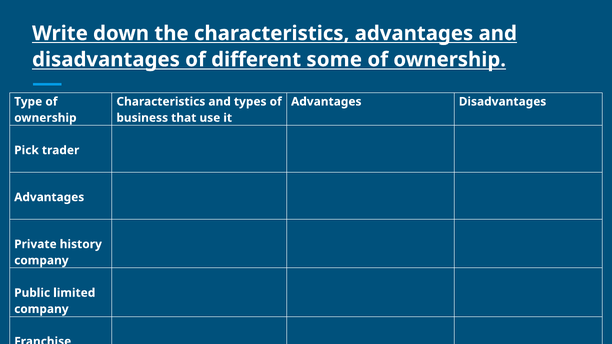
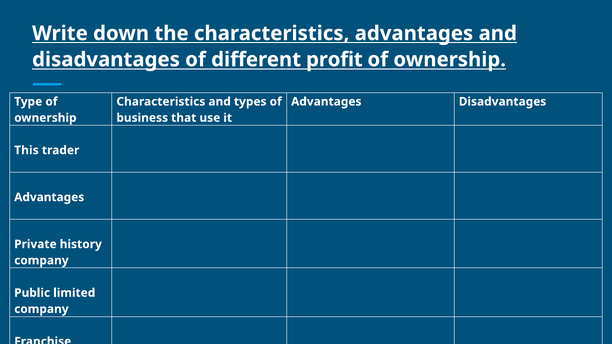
some: some -> profit
Pick: Pick -> This
